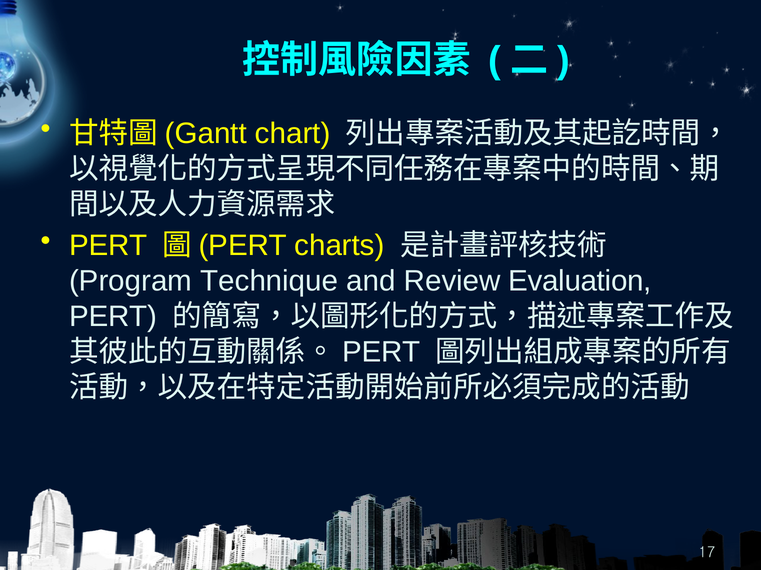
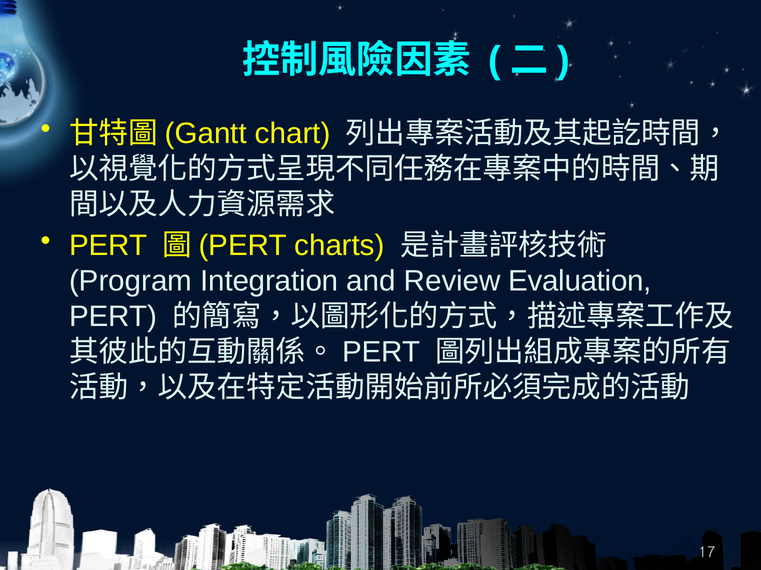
Technique: Technique -> Integration
